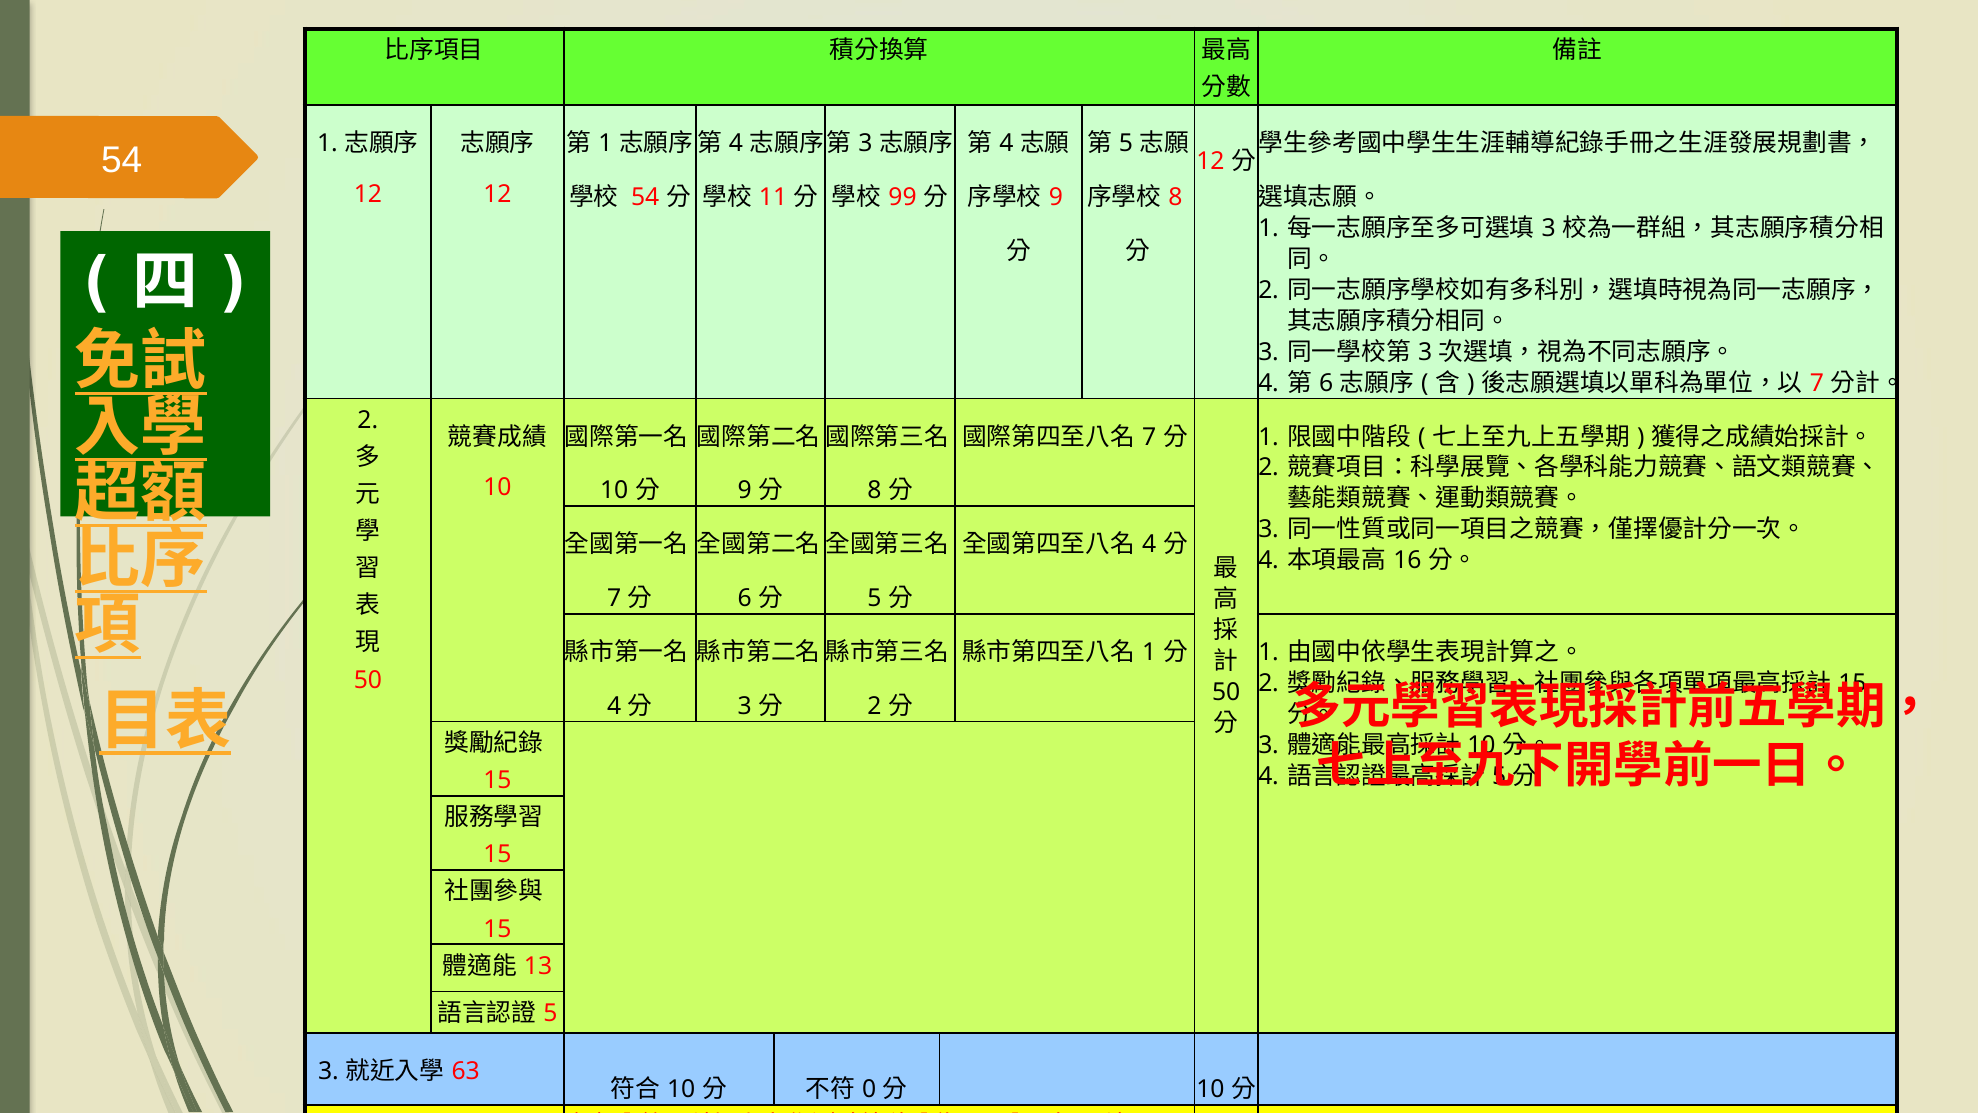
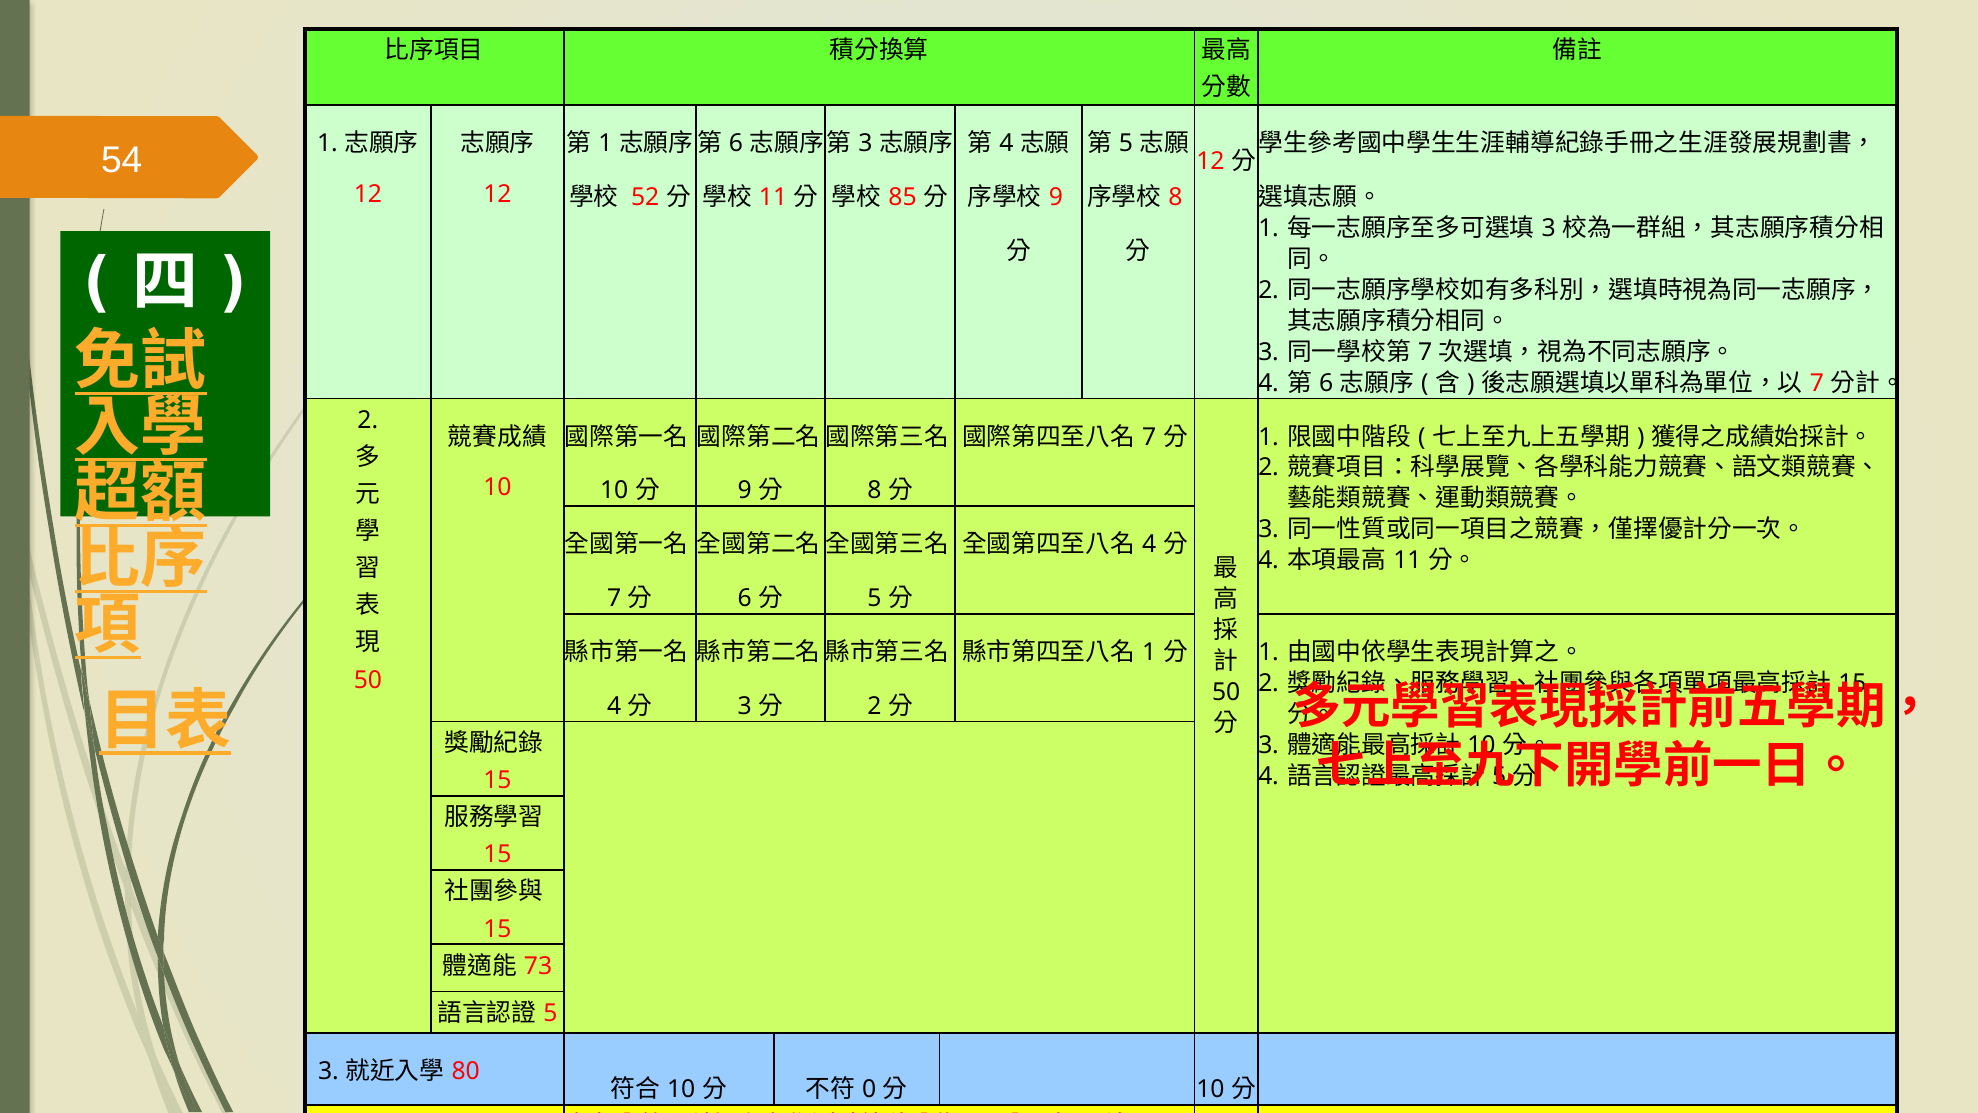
4 at (736, 144): 4 -> 6
54 at (645, 198): 54 -> 52
99: 99 -> 85
3 at (1425, 352): 3 -> 7
16 at (1407, 560): 16 -> 11
13: 13 -> 73
63: 63 -> 80
